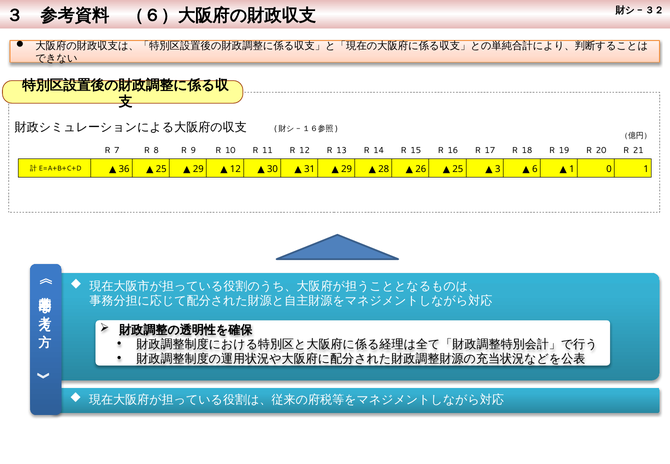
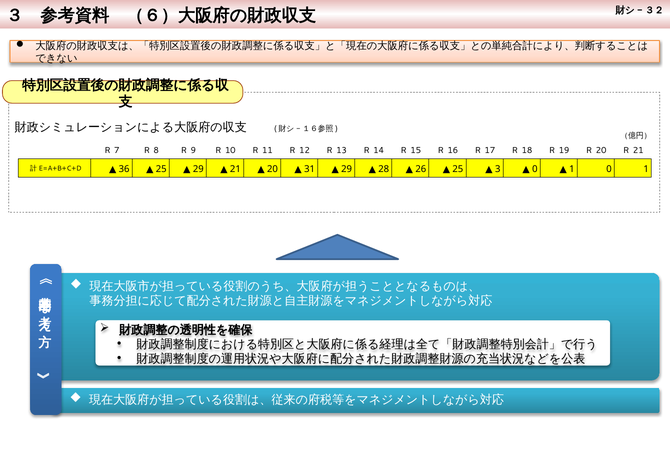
12: 12 -> 21
30: 30 -> 20
6 at (535, 169): 6 -> 0
